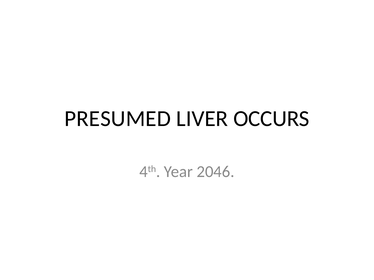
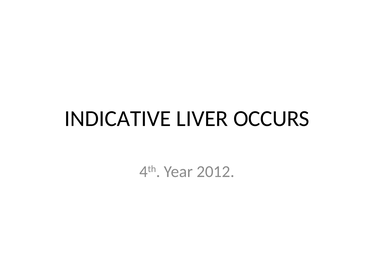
PRESUMED: PRESUMED -> INDICATIVE
2046: 2046 -> 2012
